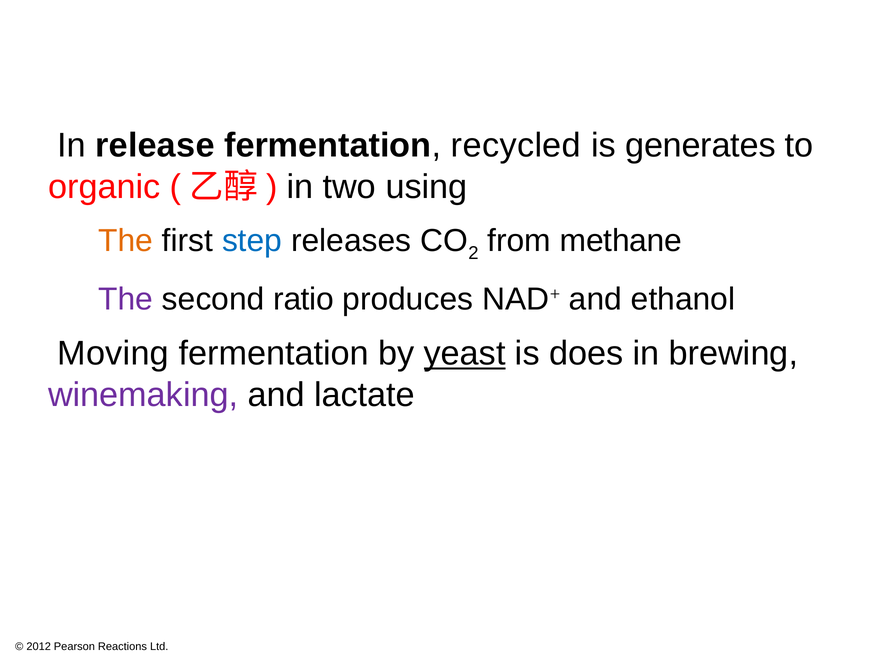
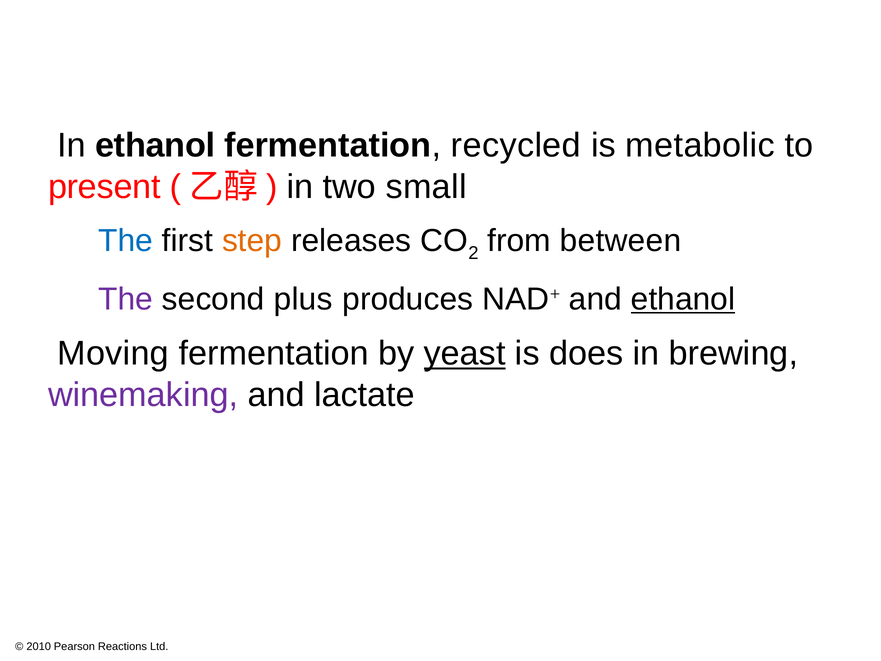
In release: release -> ethanol
generates: generates -> metabolic
organic: organic -> present
using: using -> small
The at (126, 241) colour: orange -> blue
step colour: blue -> orange
methane: methane -> between
ratio: ratio -> plus
ethanol at (683, 299) underline: none -> present
2012: 2012 -> 2010
